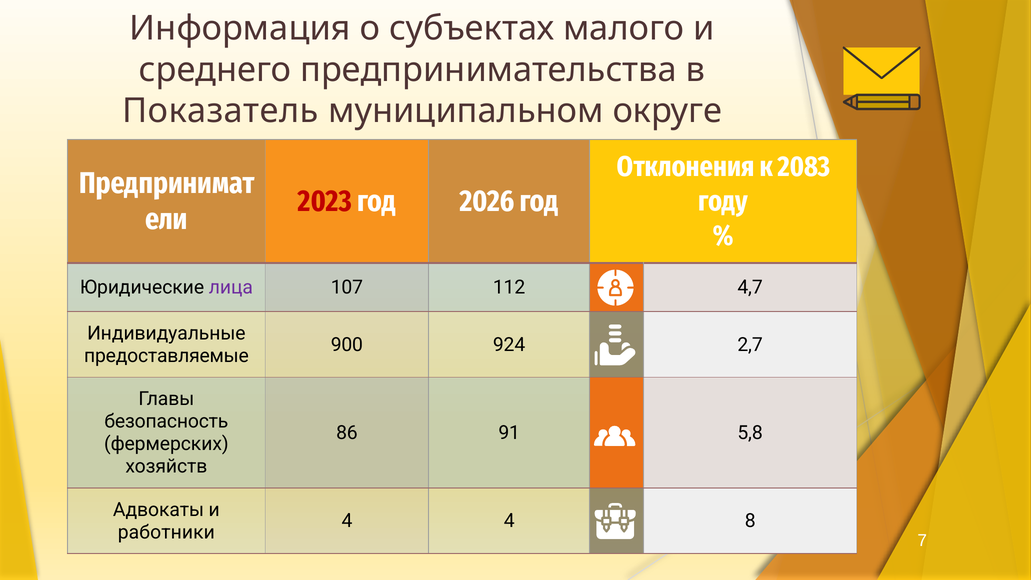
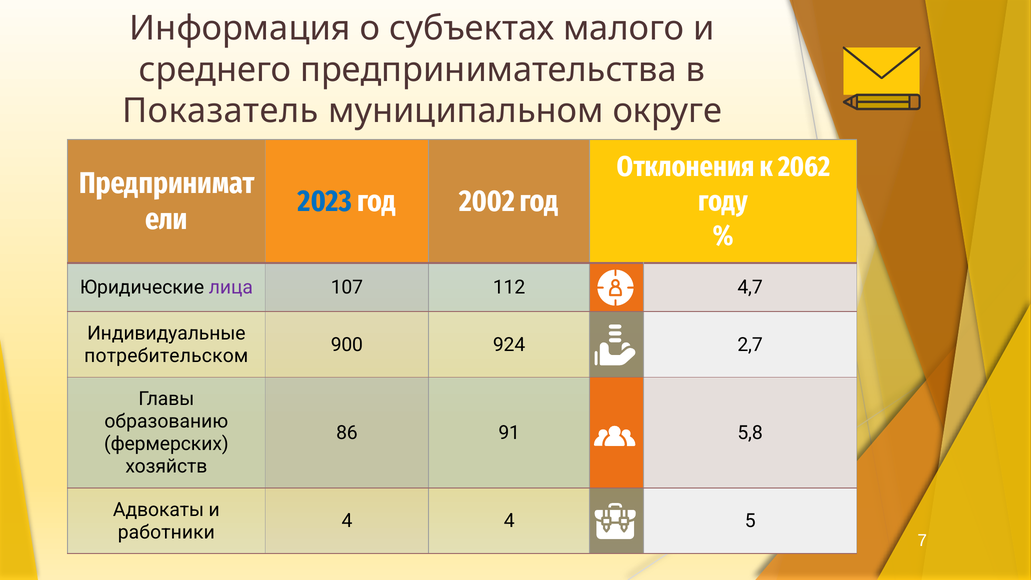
2083: 2083 -> 2062
2023 colour: red -> blue
2026: 2026 -> 2002
предоставляемые: предоставляемые -> потребительском
безопасность: безопасность -> образованию
8: 8 -> 5
